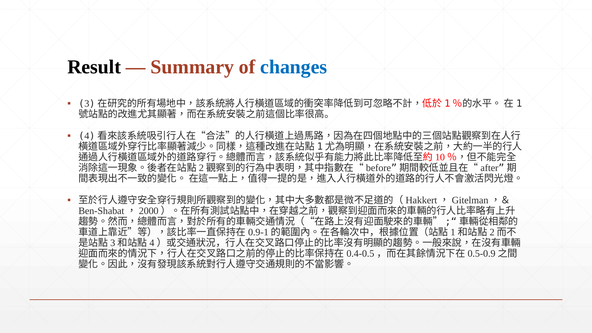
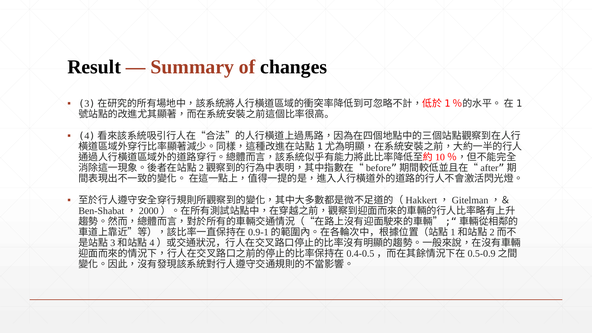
changes colour: blue -> black
